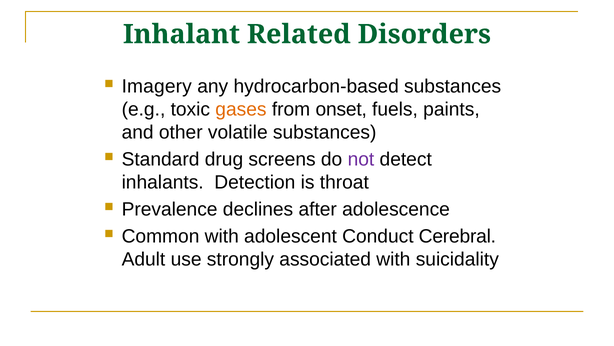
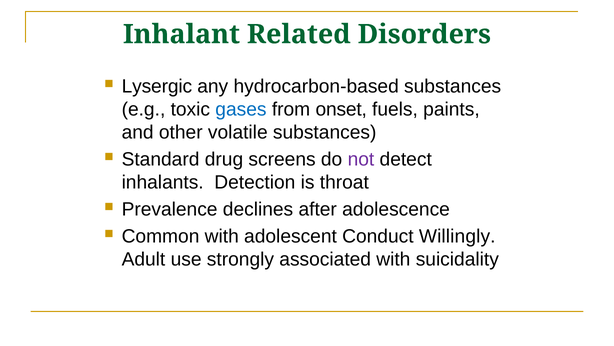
Imagery: Imagery -> Lysergic
gases colour: orange -> blue
Cerebral: Cerebral -> Willingly
